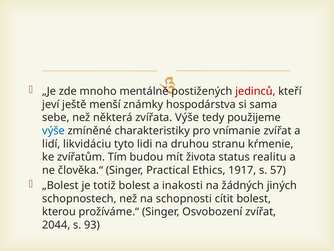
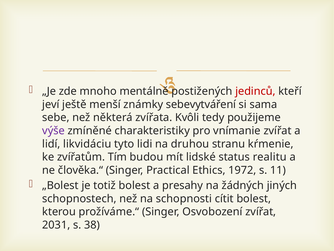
hospodárstva: hospodárstva -> sebevytváření
zvířata Výše: Výše -> Kvôli
výše at (53, 130) colour: blue -> purple
života: života -> lidské
1917: 1917 -> 1972
57: 57 -> 11
inakosti: inakosti -> presahy
2044: 2044 -> 2031
93: 93 -> 38
